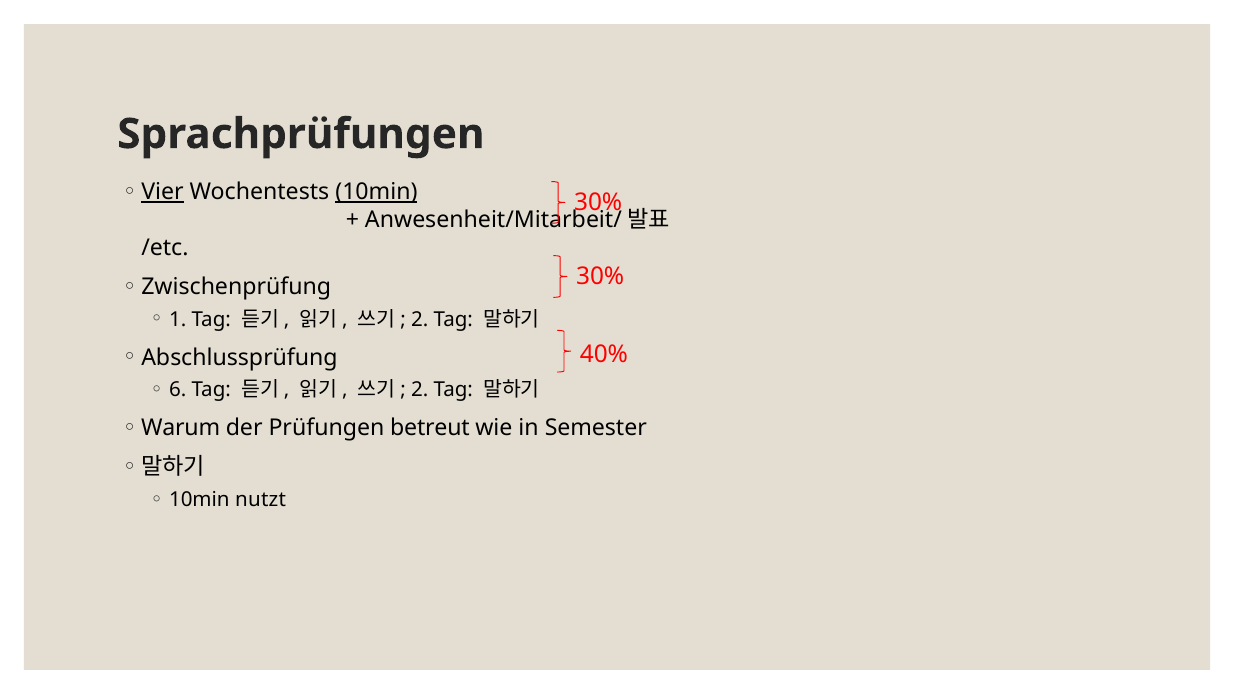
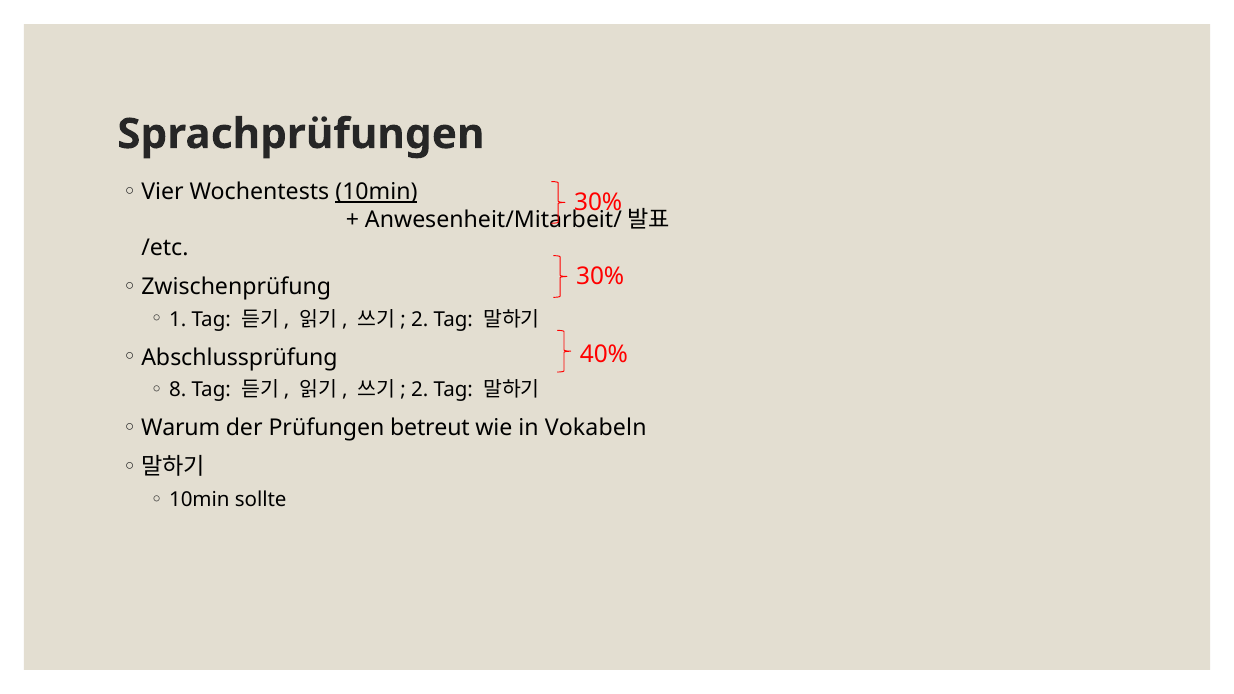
Vier underline: present -> none
6: 6 -> 8
Semester: Semester -> Vokabeln
nutzt: nutzt -> sollte
